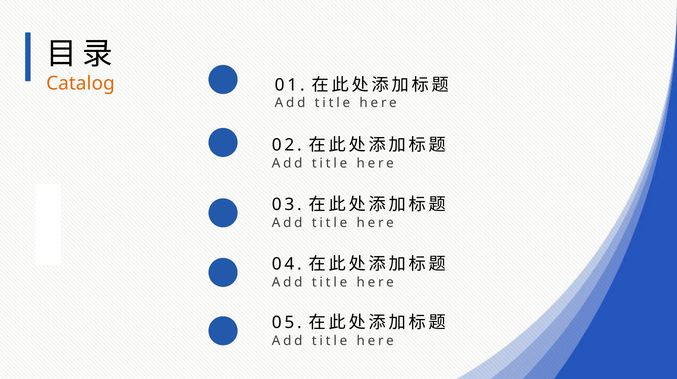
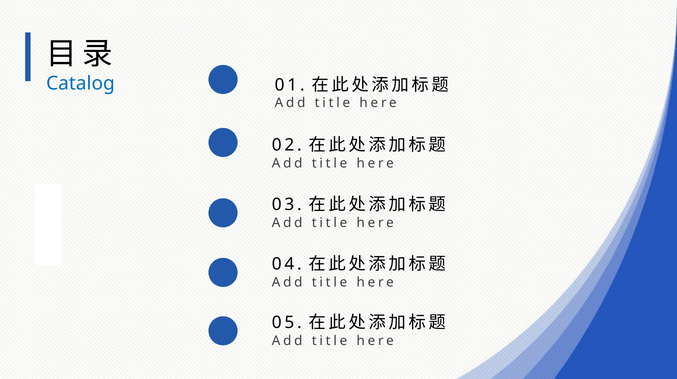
Catalog colour: orange -> blue
